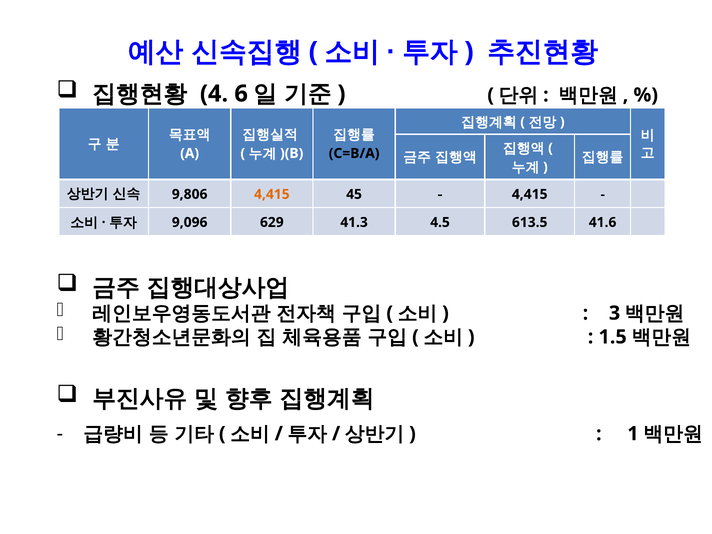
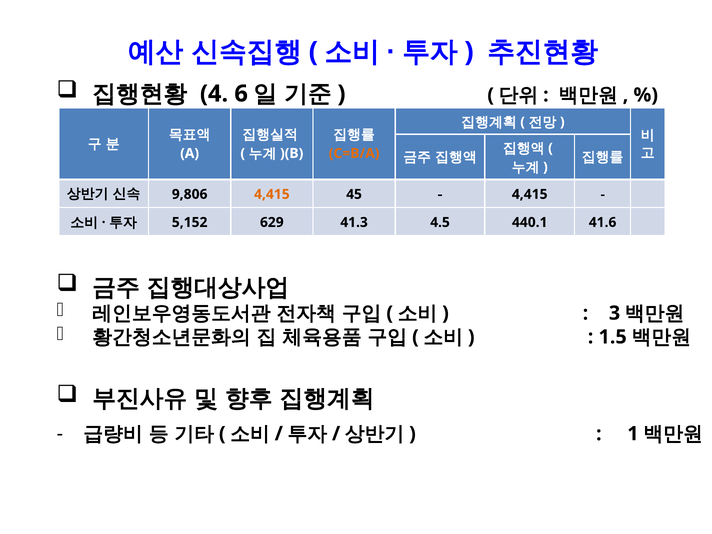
C=B/A colour: black -> orange
9,096: 9,096 -> 5,152
613.5: 613.5 -> 440.1
